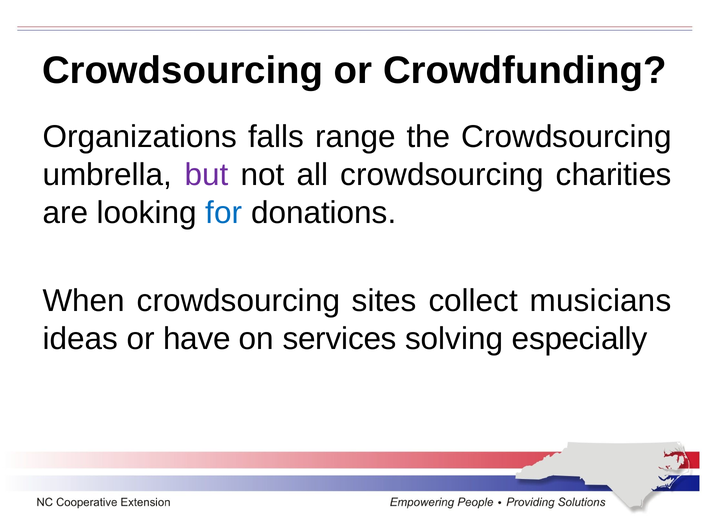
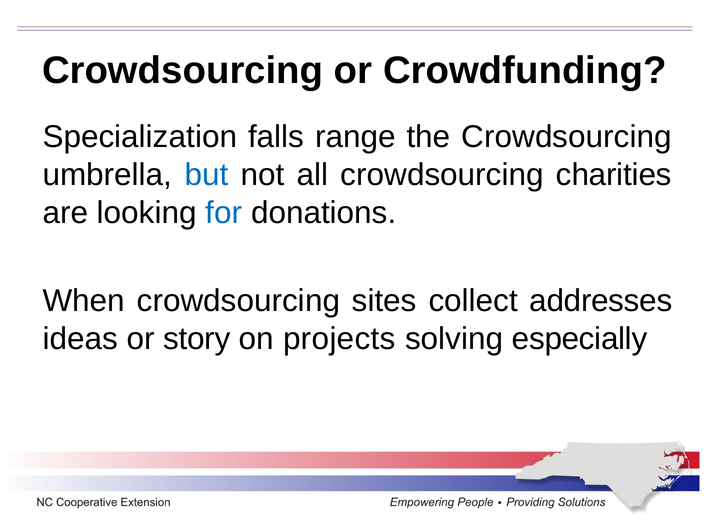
Organizations: Organizations -> Specialization
but colour: purple -> blue
musicians: musicians -> addresses
have: have -> story
services: services -> projects
